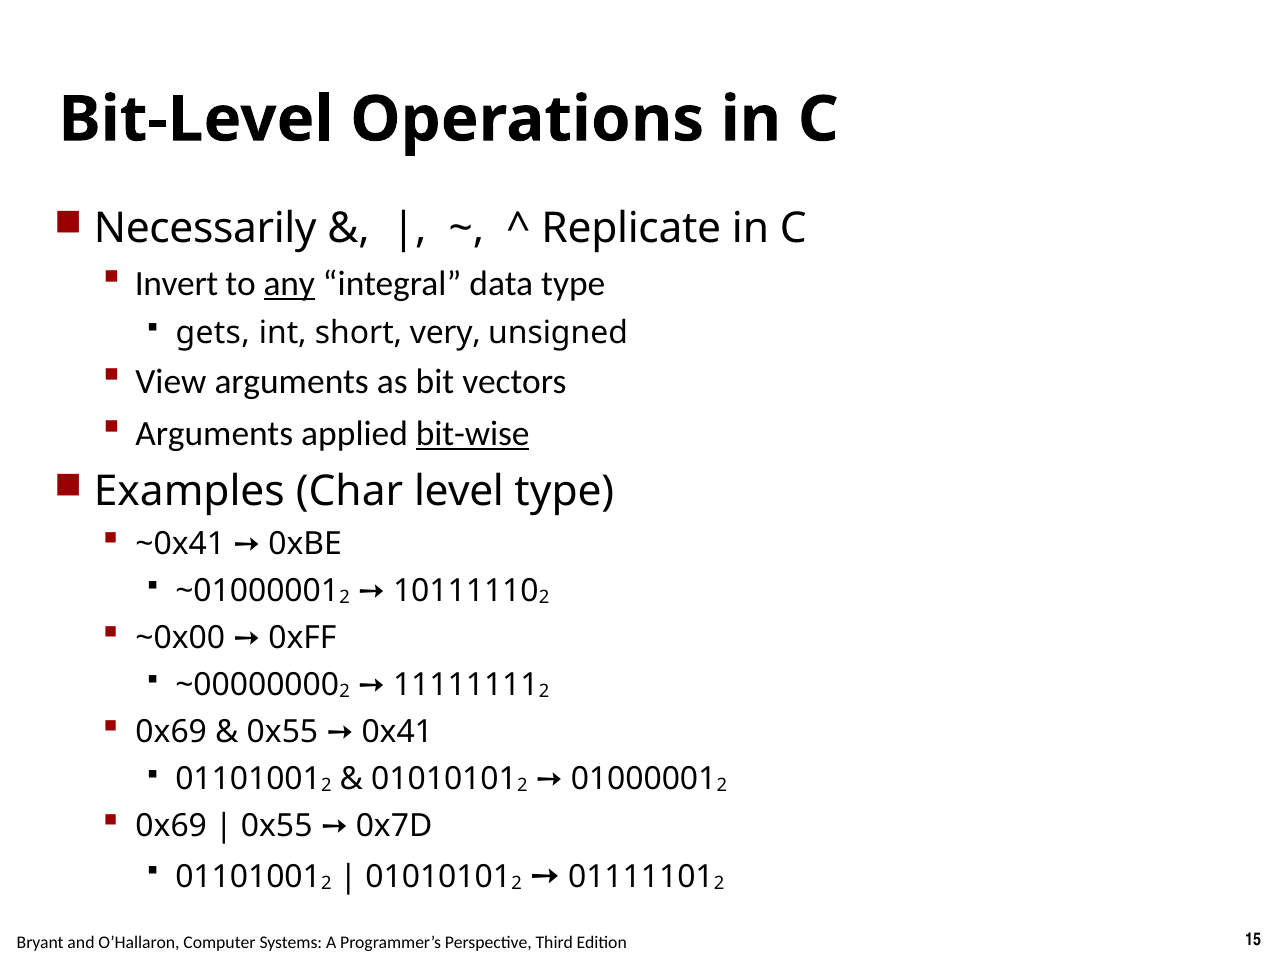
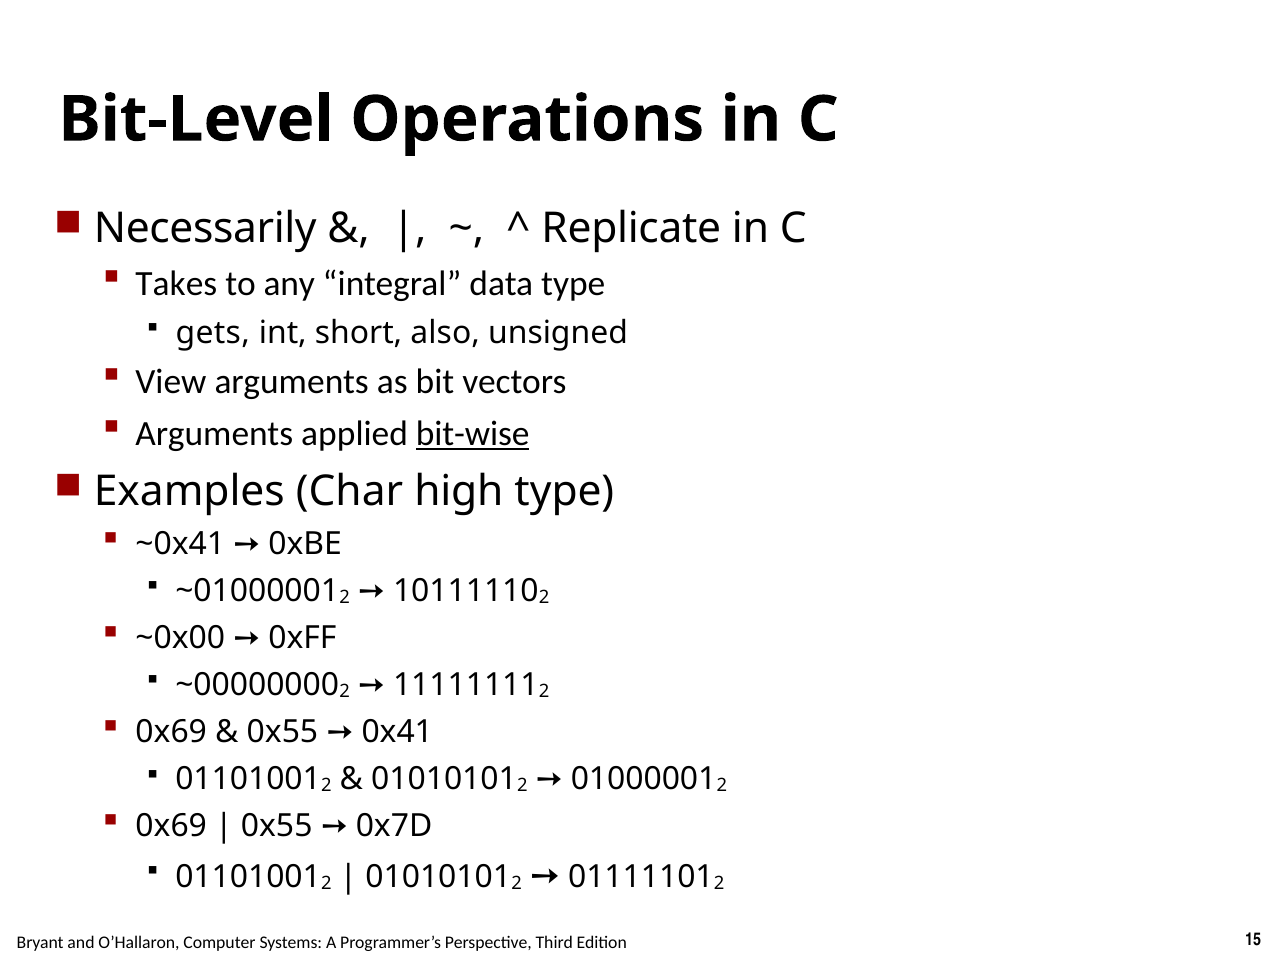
Invert: Invert -> Takes
any underline: present -> none
very: very -> also
level: level -> high
